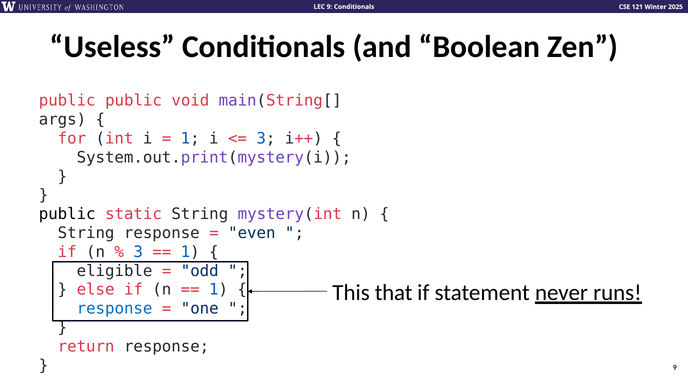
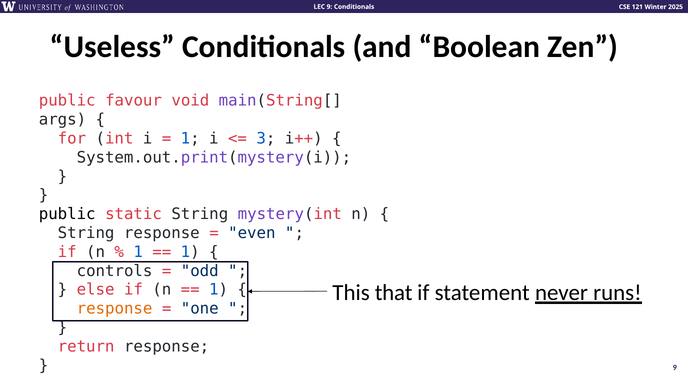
public public: public -> favour
3 at (138, 252): 3 -> 1
eligible: eligible -> controls
response at (115, 309) colour: blue -> orange
